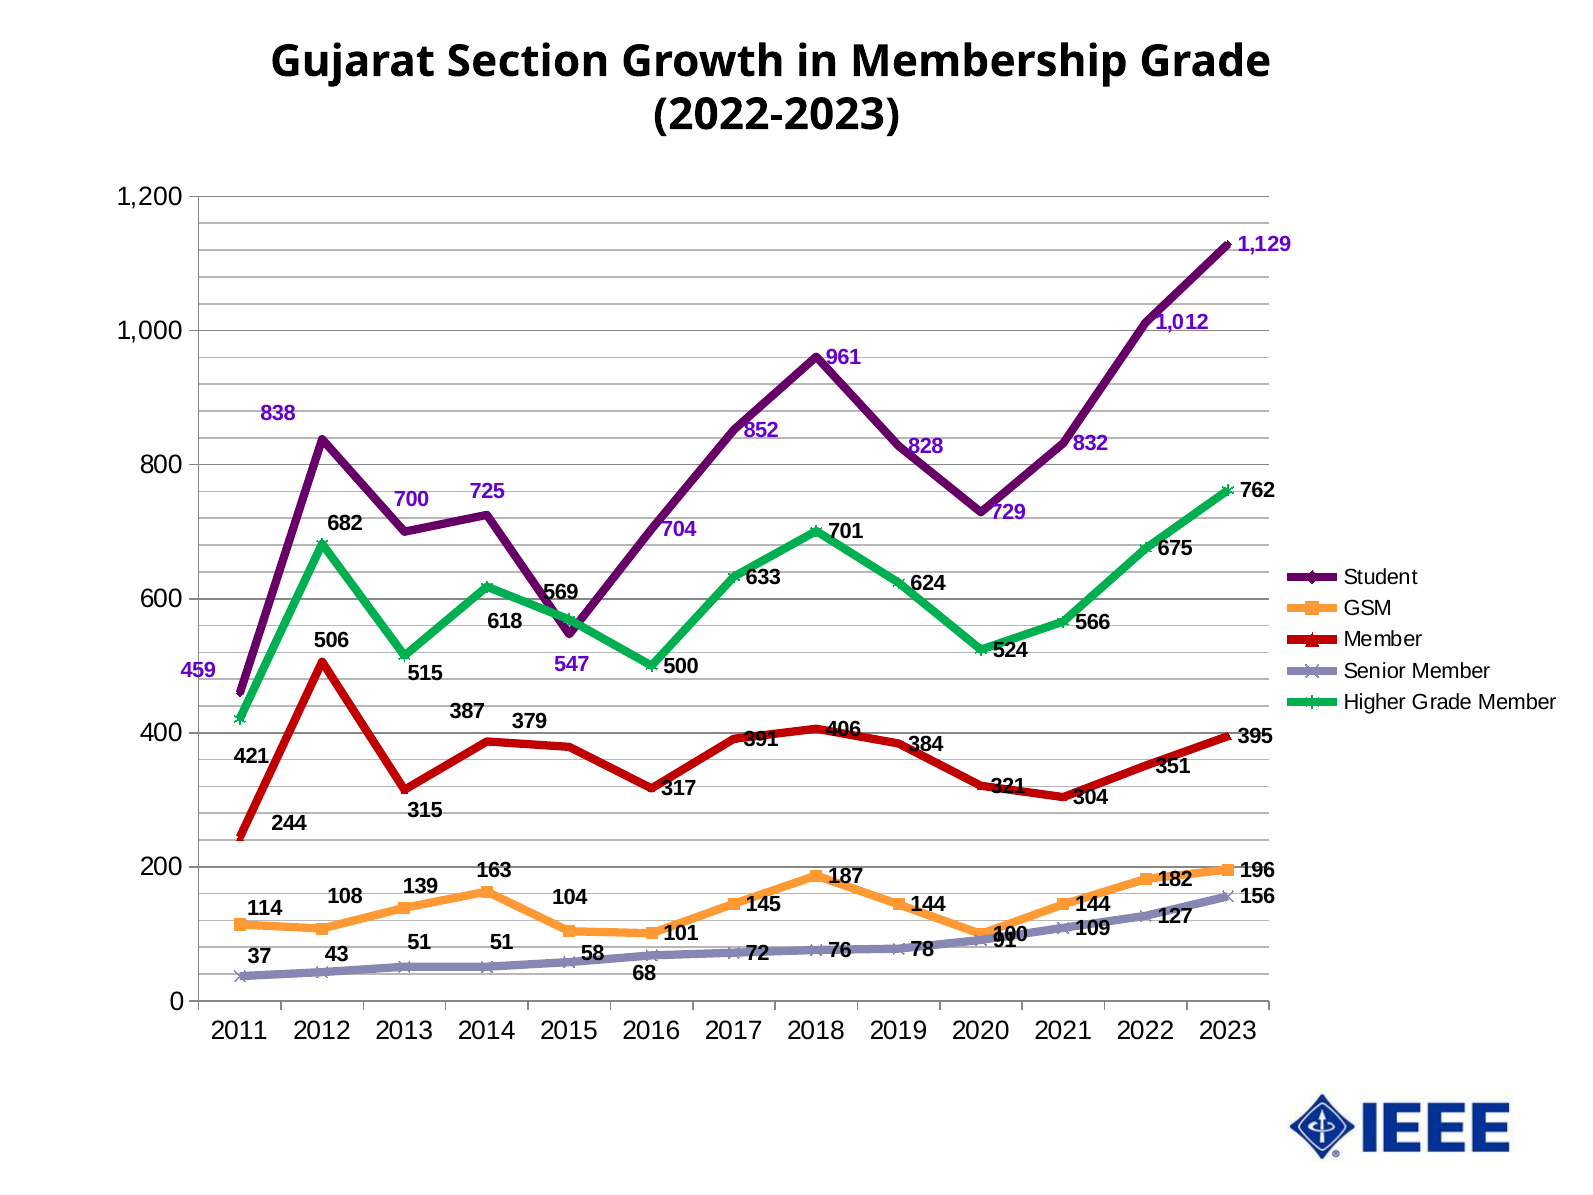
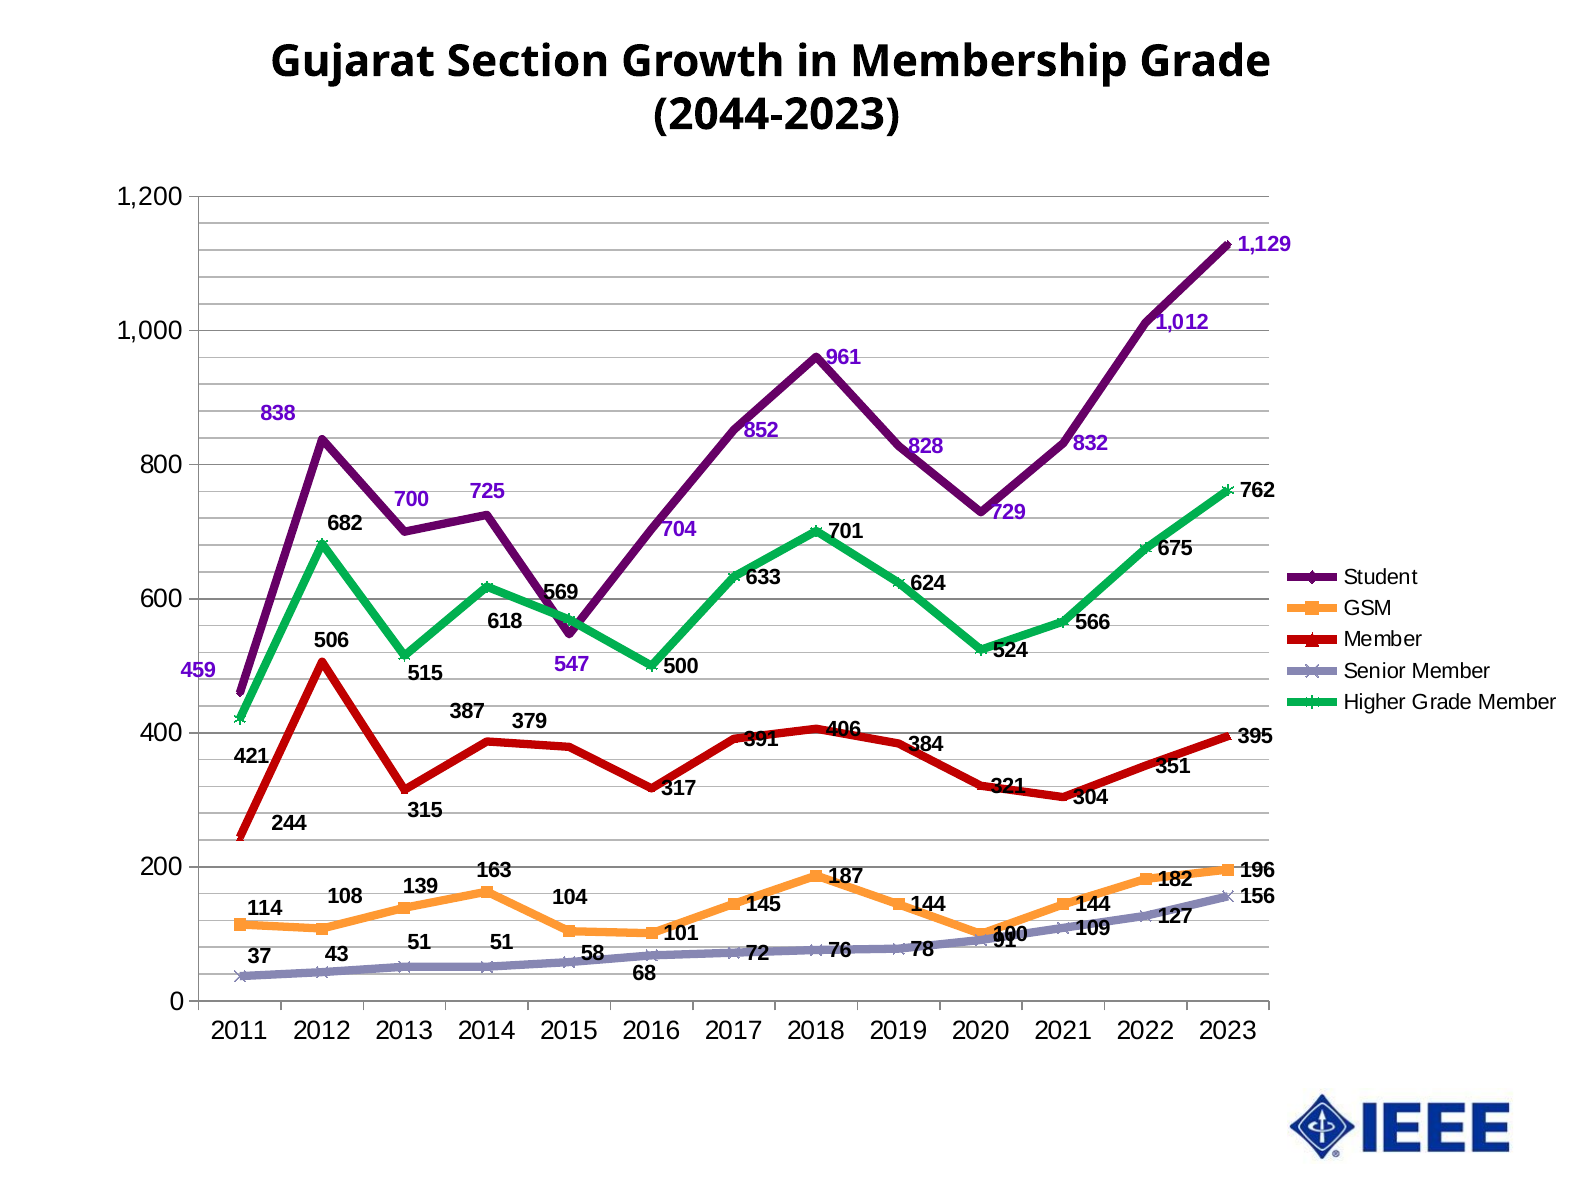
2022-2023: 2022-2023 -> 2044-2023
